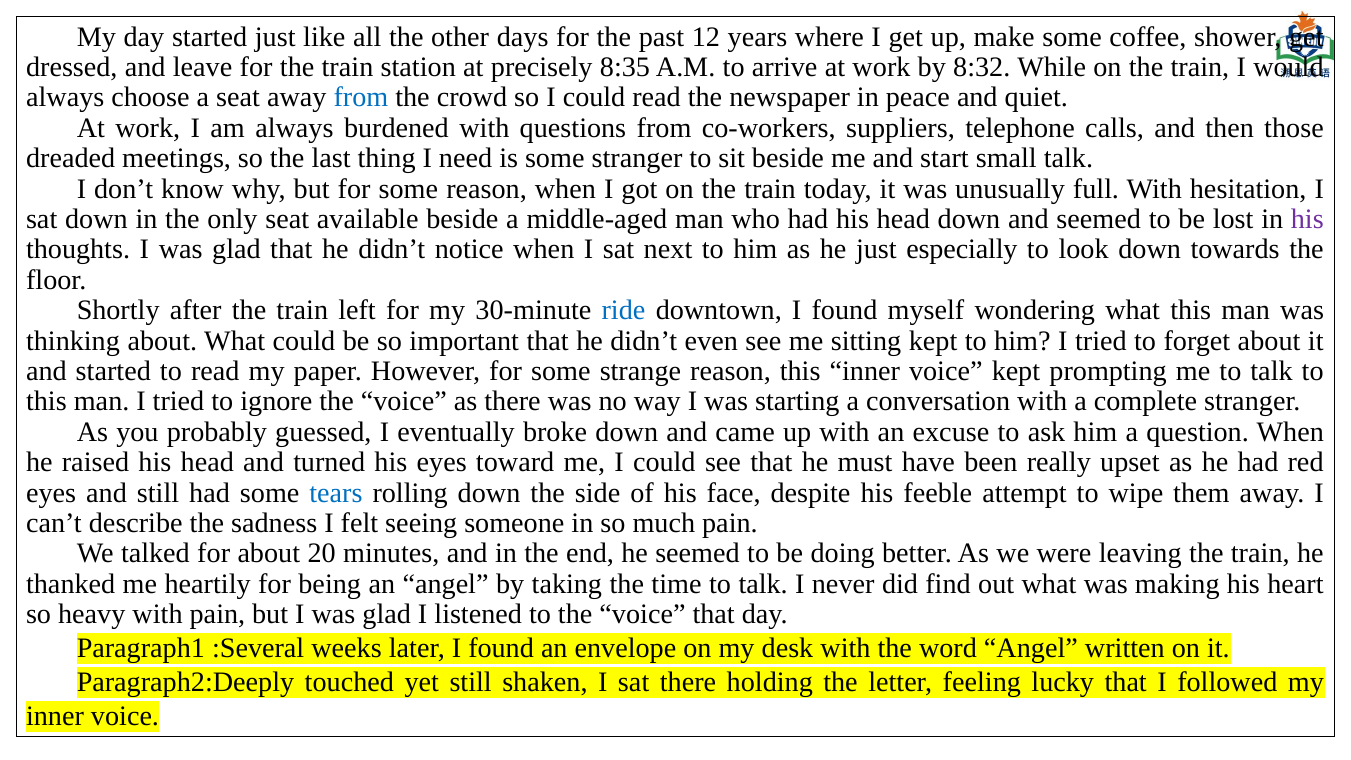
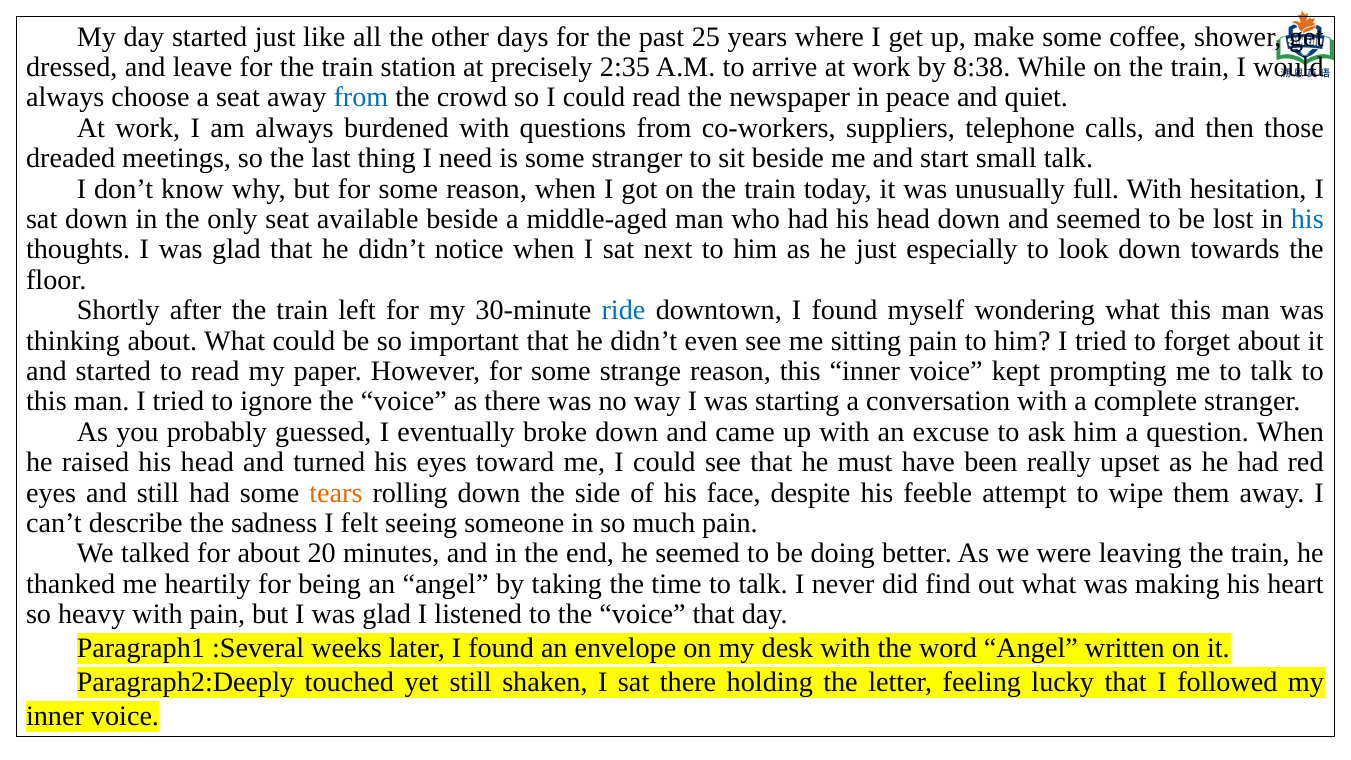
12: 12 -> 25
8:35: 8:35 -> 2:35
8:32: 8:32 -> 8:38
his at (1307, 219) colour: purple -> blue
sitting kept: kept -> pain
tears colour: blue -> orange
